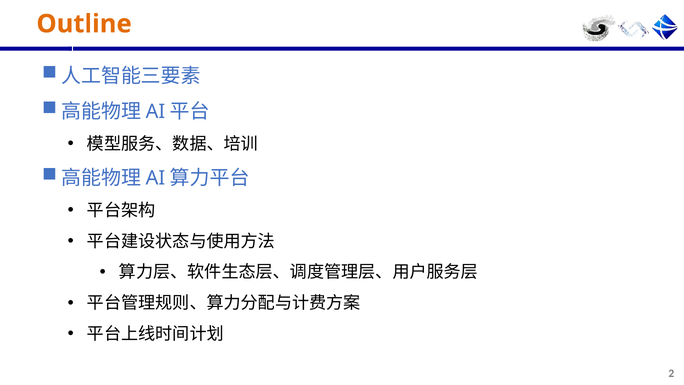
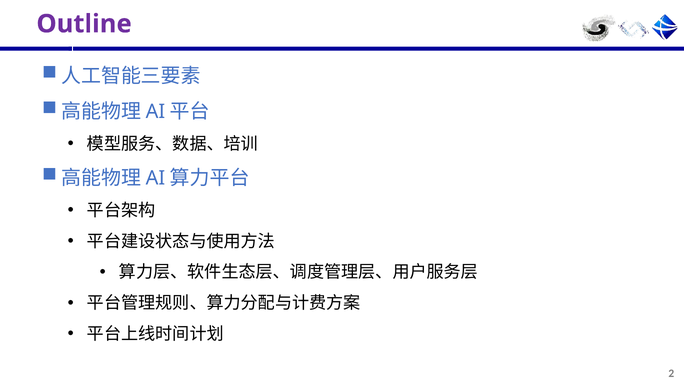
Outline colour: orange -> purple
